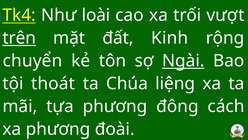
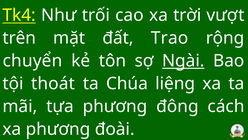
loài: loài -> trối
trối: trối -> trời
trên underline: present -> none
Kinh: Kinh -> Trao
